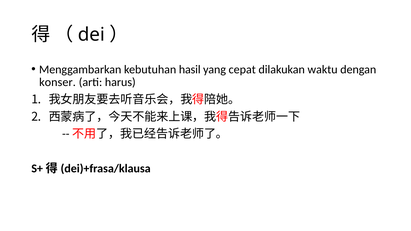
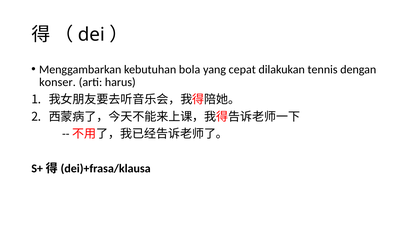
hasil: hasil -> bola
waktu: waktu -> tennis
